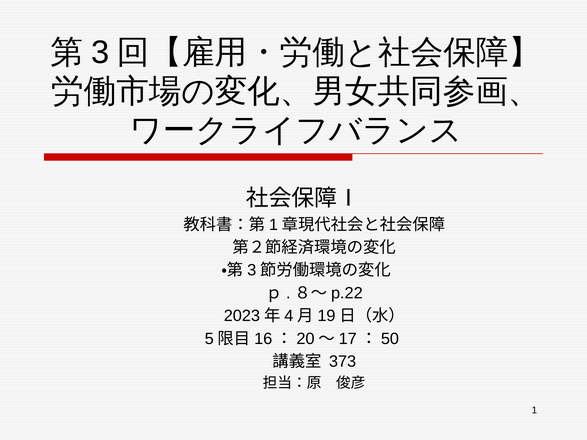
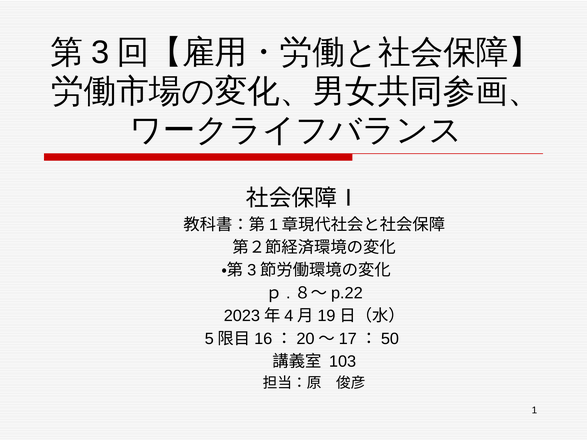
373: 373 -> 103
